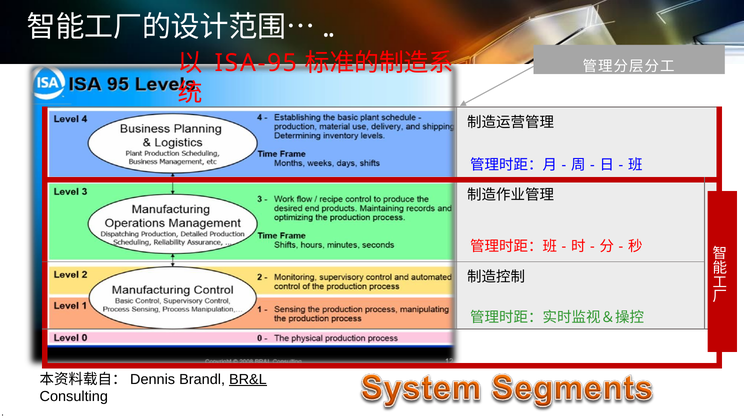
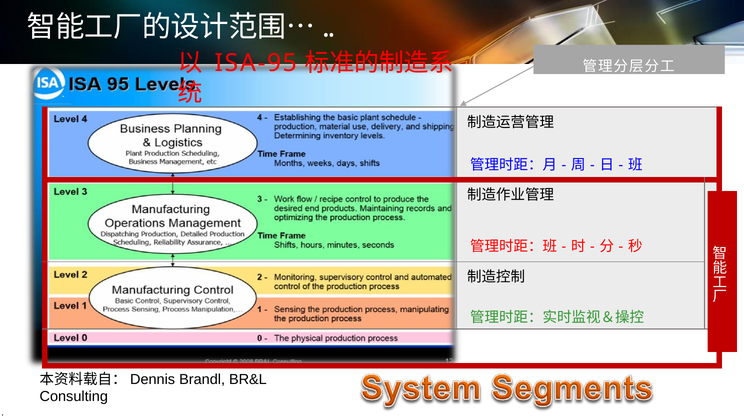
BR&L underline: present -> none
